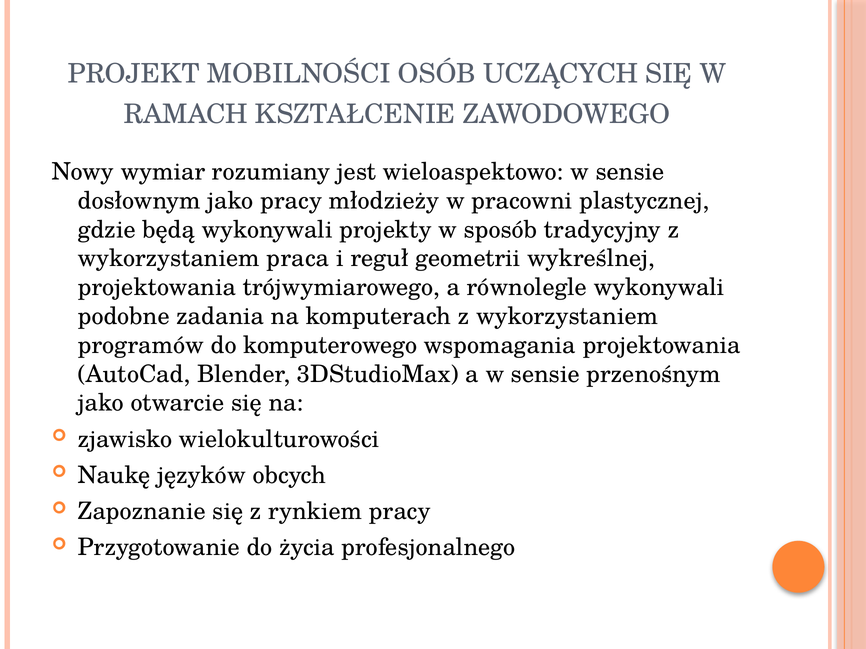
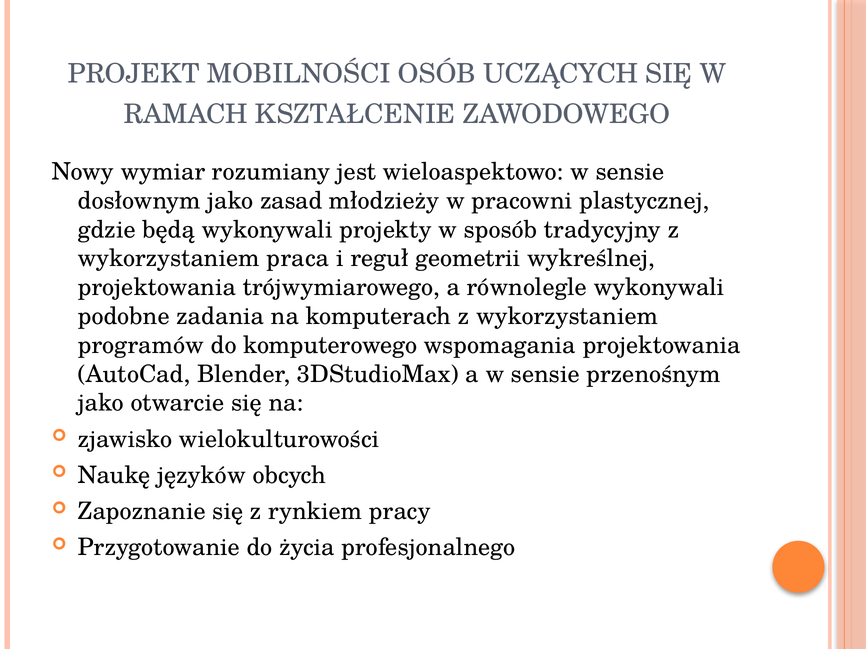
jako pracy: pracy -> zasad
